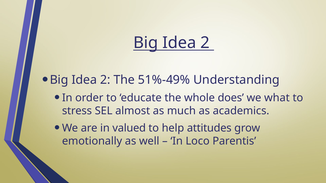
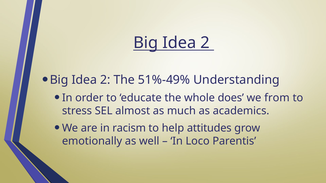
what: what -> from
valued: valued -> racism
